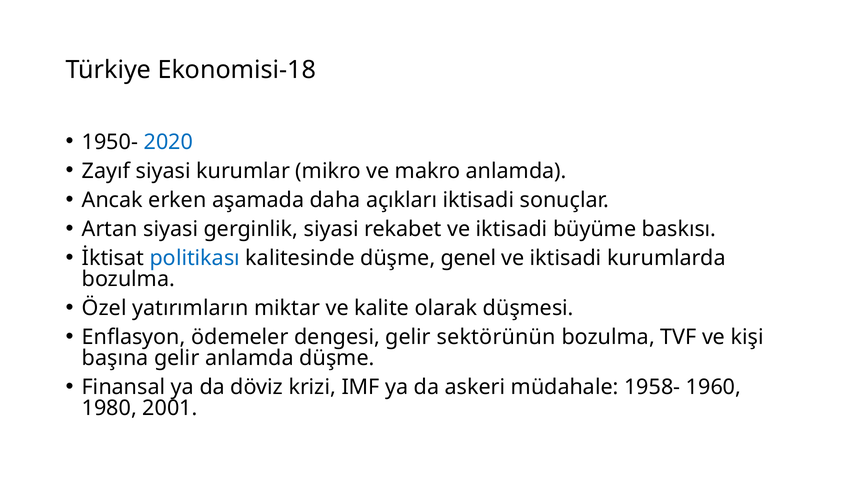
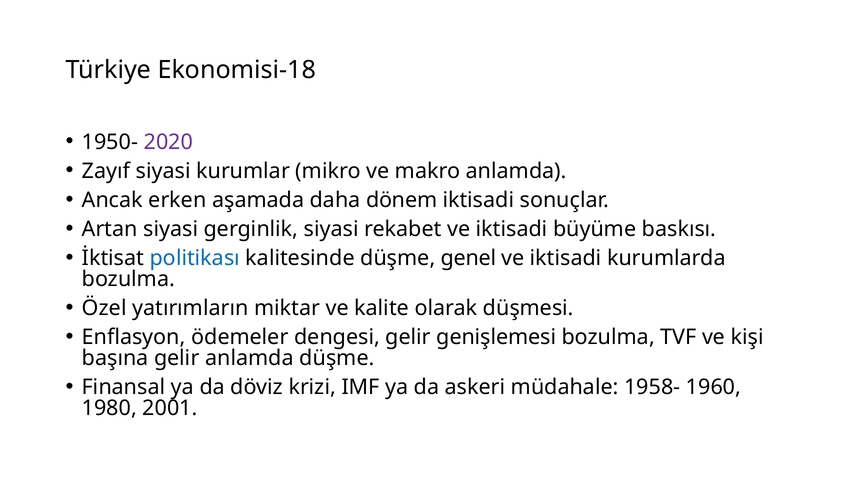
2020 colour: blue -> purple
açıkları: açıkları -> dönem
sektörünün: sektörünün -> genişlemesi
